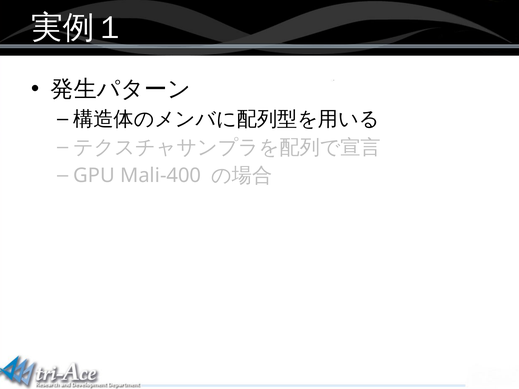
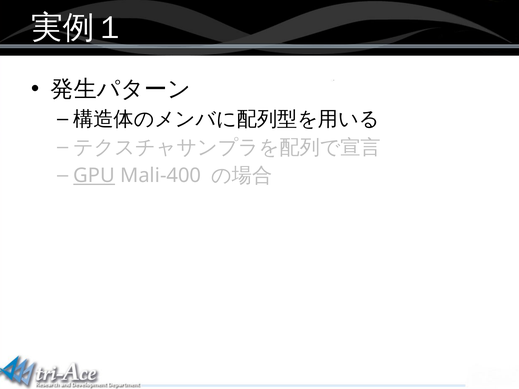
GPU underline: none -> present
